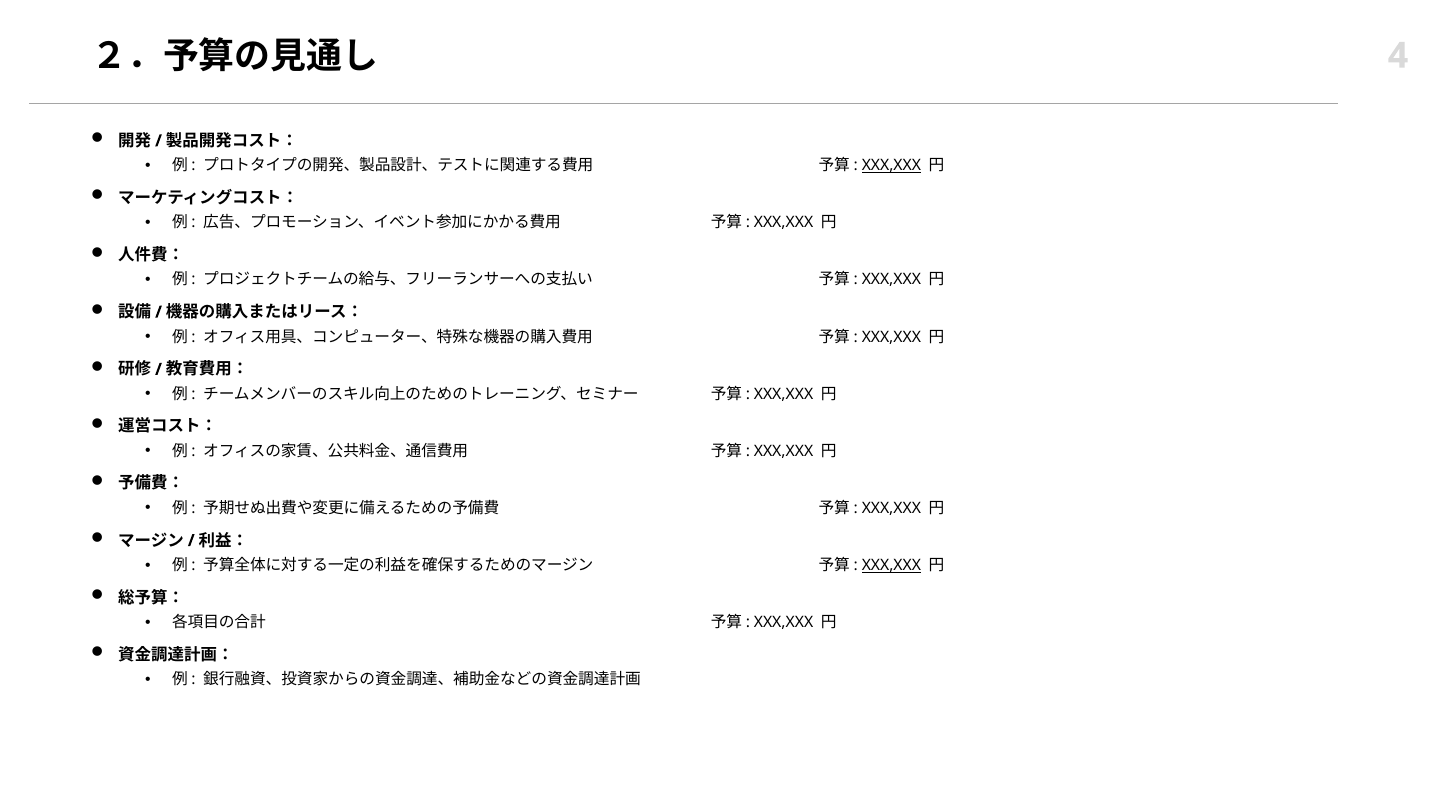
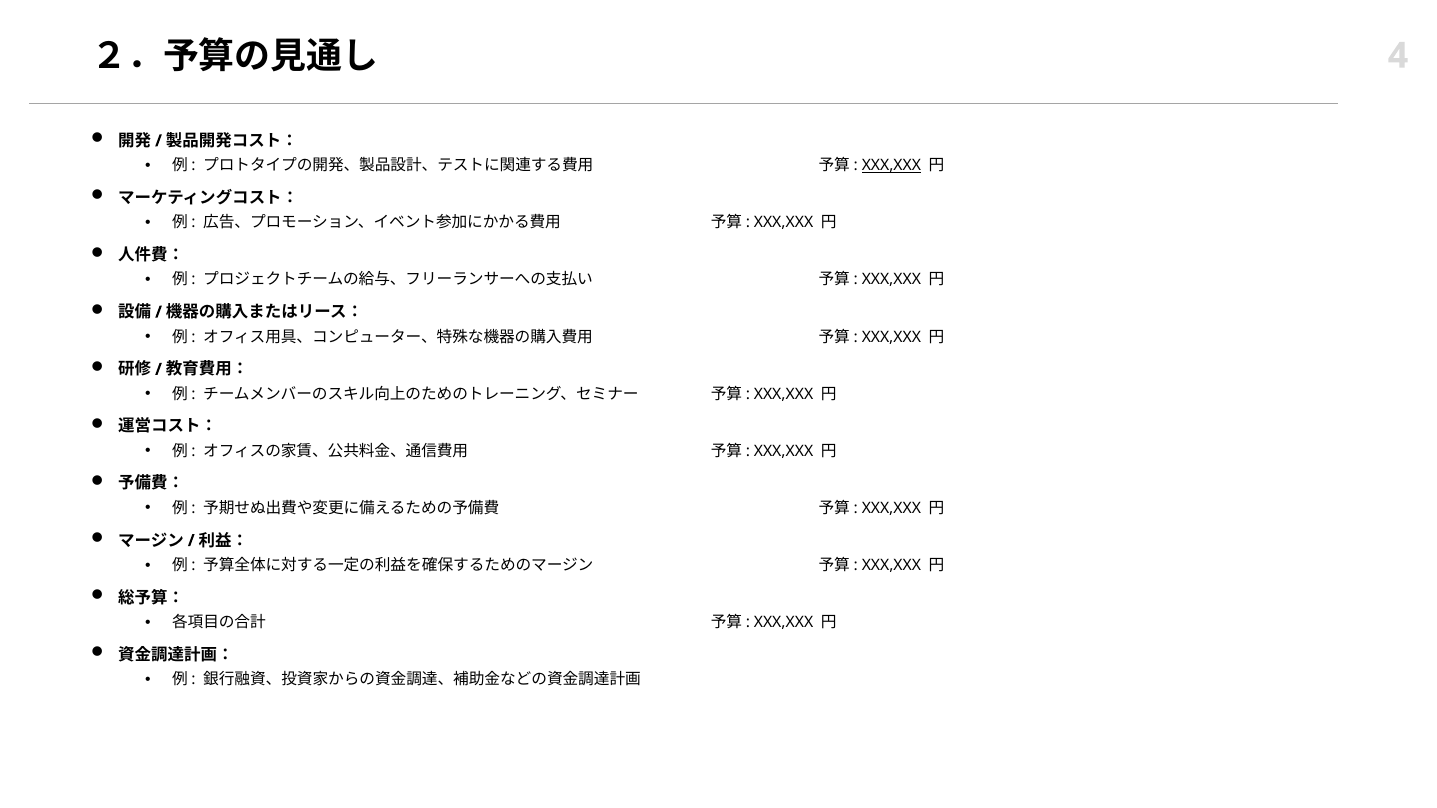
XXX,XXX at (891, 566) underline: present -> none
